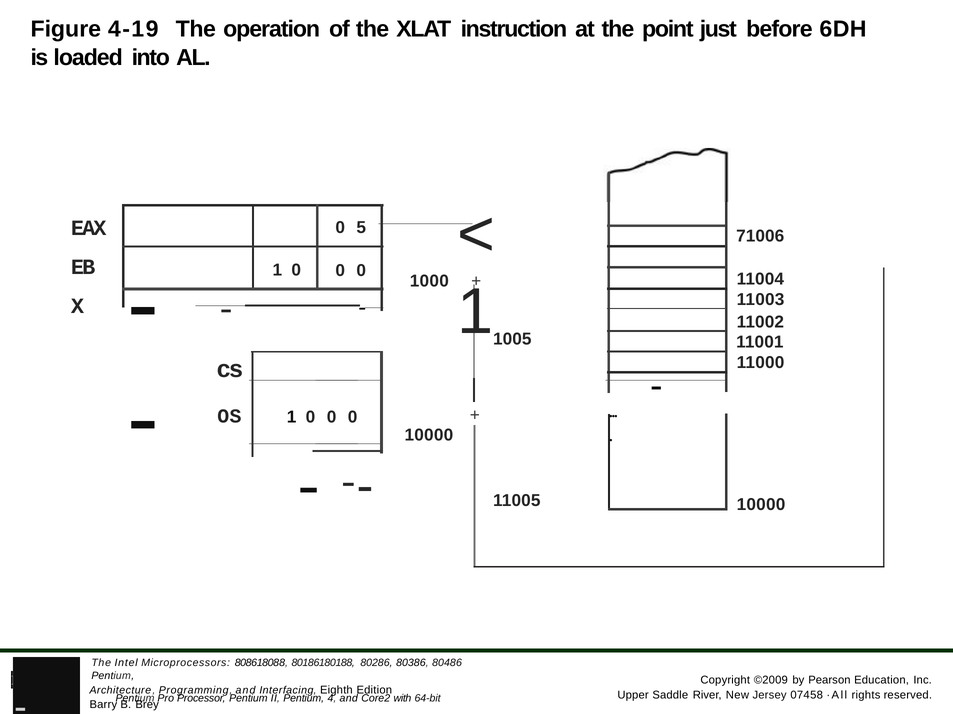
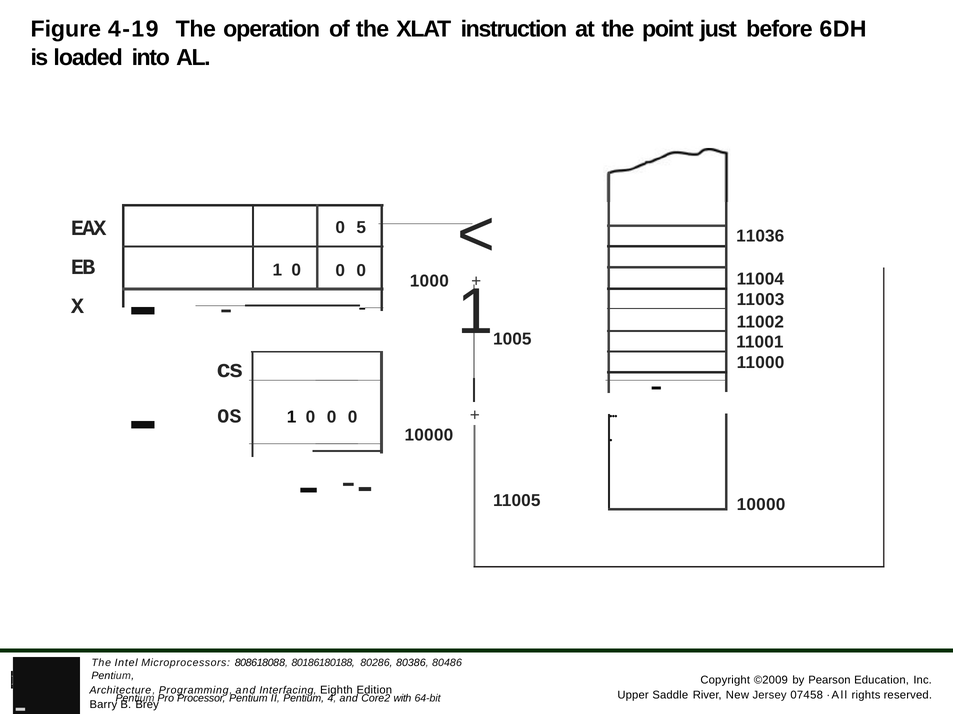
71006: 71006 -> 11036
